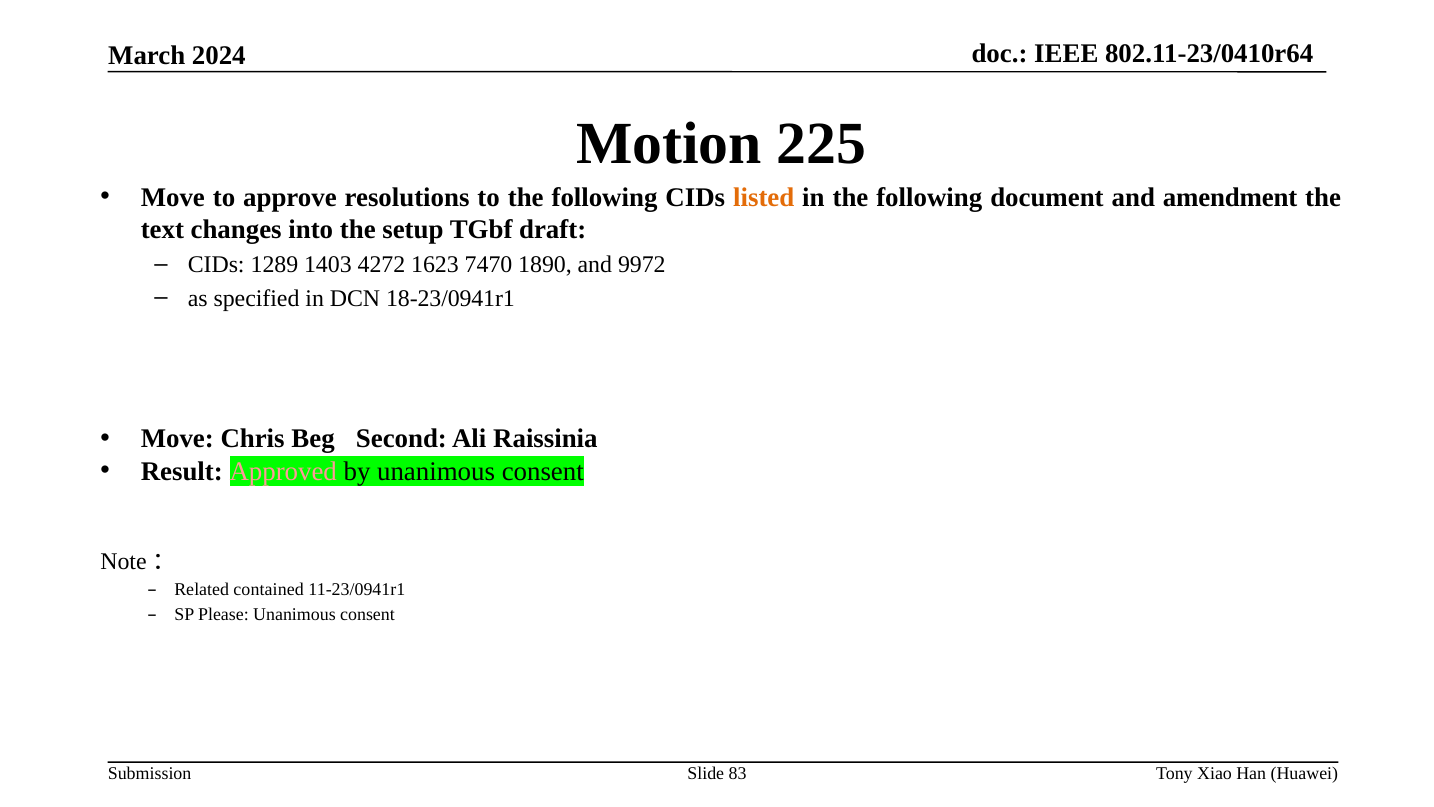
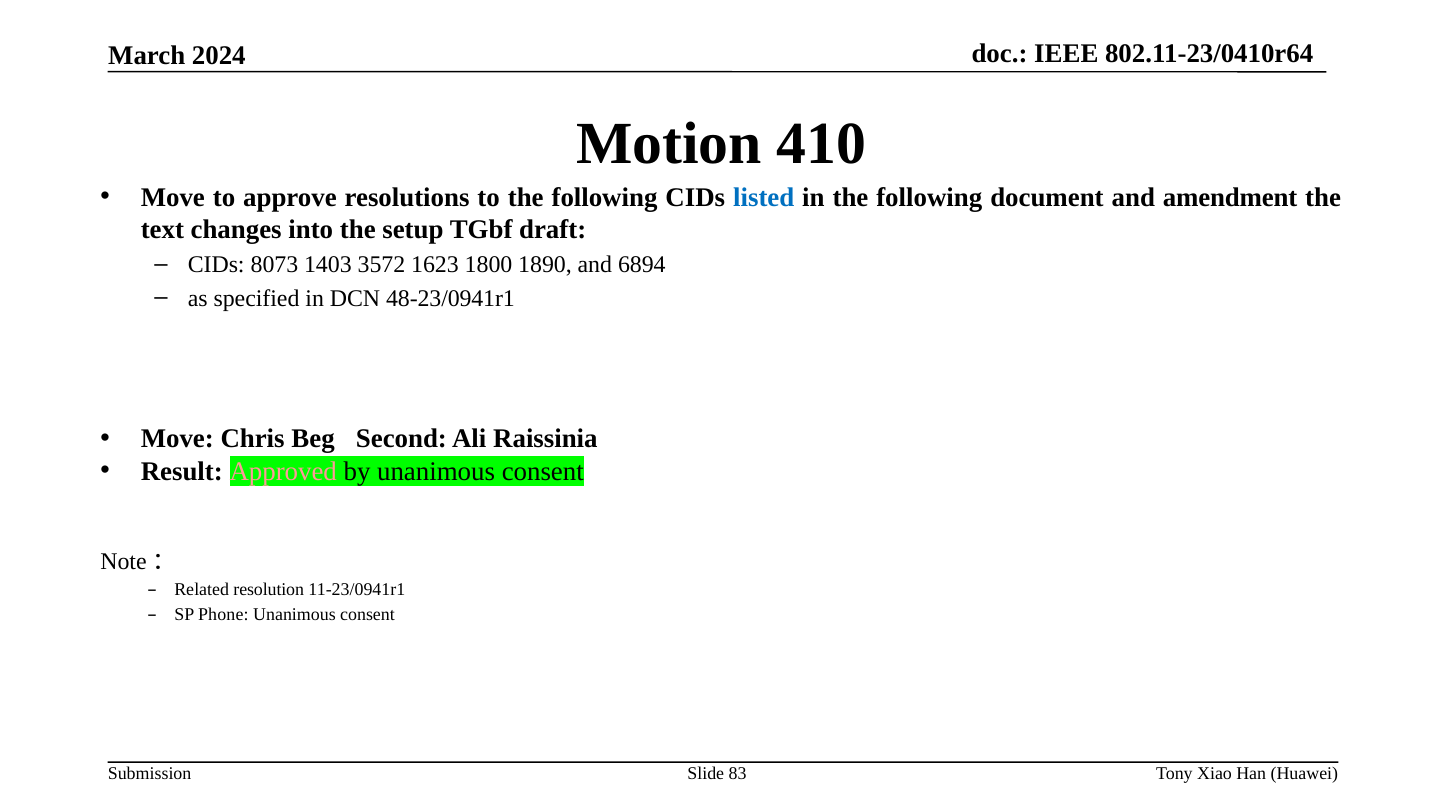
225: 225 -> 410
listed colour: orange -> blue
1289: 1289 -> 8073
4272: 4272 -> 3572
7470: 7470 -> 1800
9972: 9972 -> 6894
18-23/0941r1: 18-23/0941r1 -> 48-23/0941r1
contained: contained -> resolution
Please: Please -> Phone
